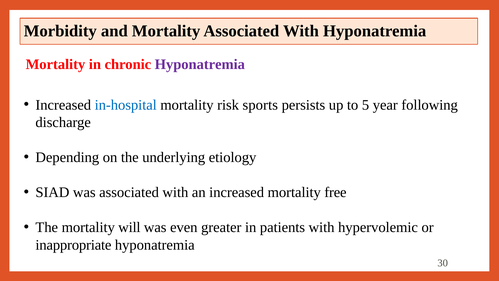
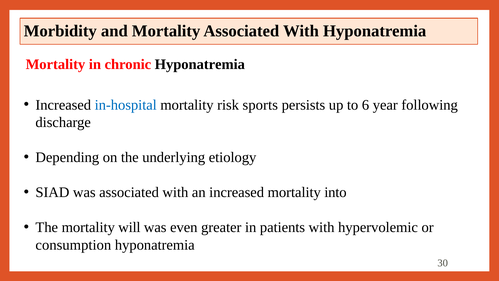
Hyponatremia at (200, 64) colour: purple -> black
5: 5 -> 6
free: free -> into
inappropriate: inappropriate -> consumption
